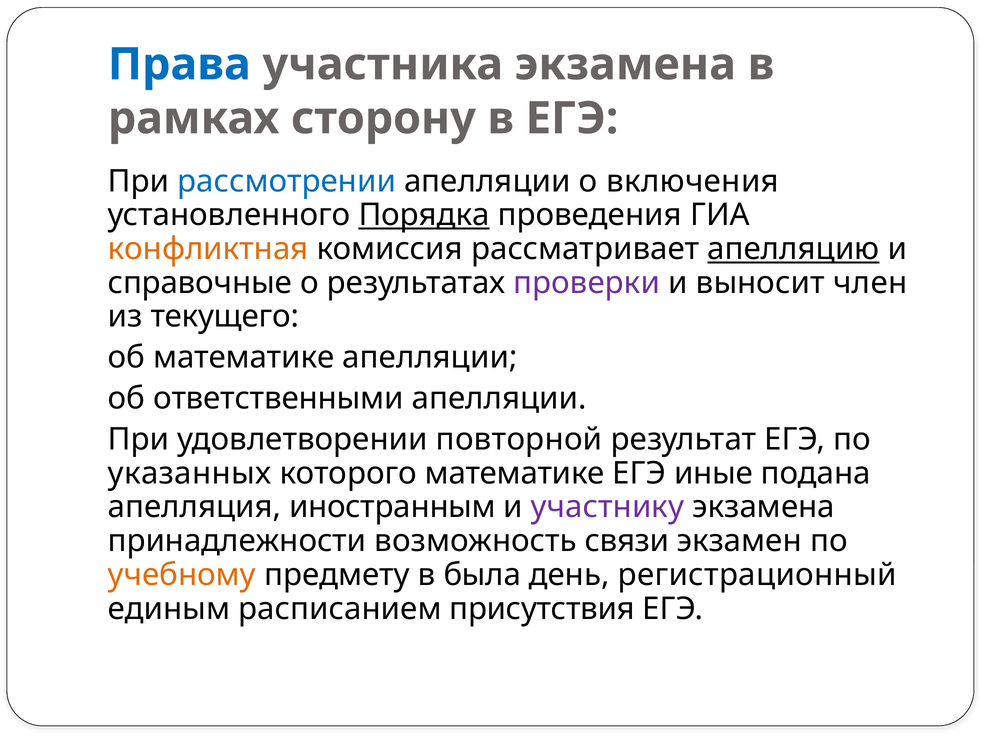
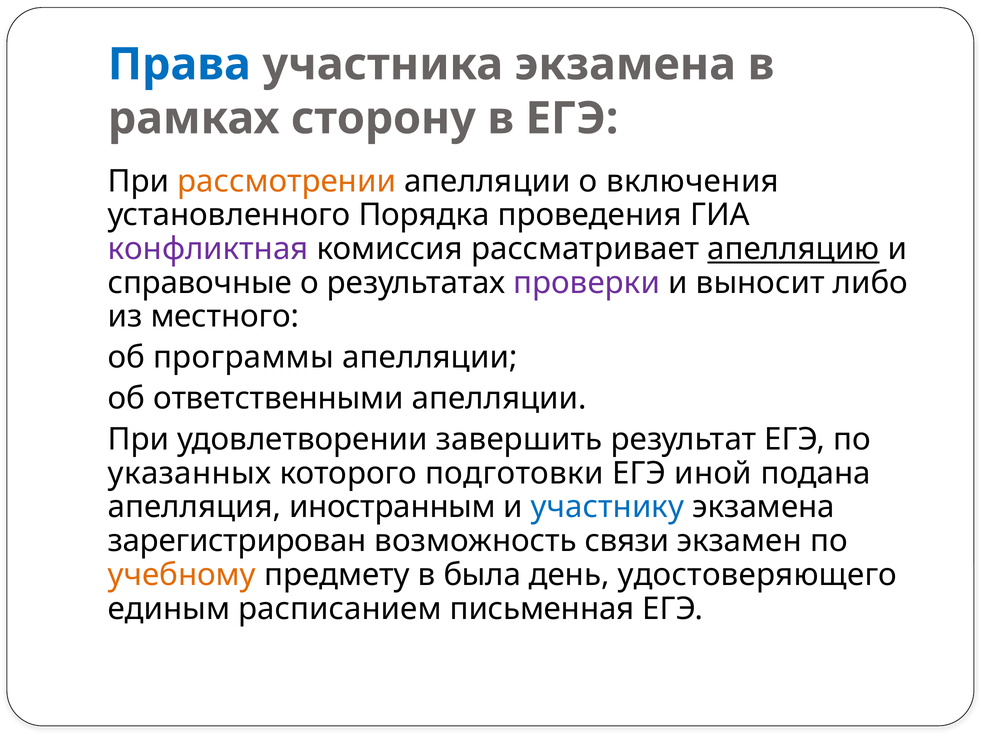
рассмотрении colour: blue -> orange
Порядка underline: present -> none
конфликтная colour: orange -> purple
член: член -> либо
текущего: текущего -> местного
об математике: математике -> программы
повторной: повторной -> завершить
которого математике: математике -> подготовки
иные: иные -> иной
участнику colour: purple -> blue
принадлежности: принадлежности -> зарегистрирован
регистрационный: регистрационный -> удостоверяющего
присутствия: присутствия -> письменная
